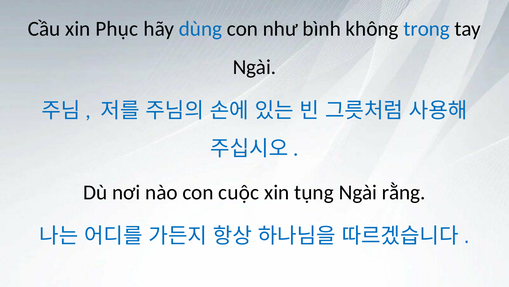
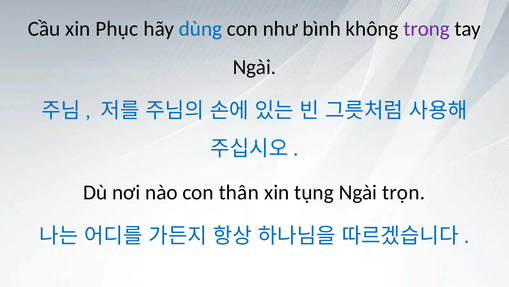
trong colour: blue -> purple
cuộc: cuộc -> thân
rằng: rằng -> trọn
